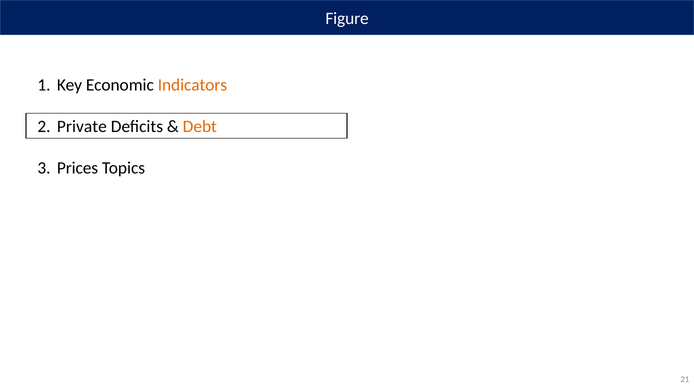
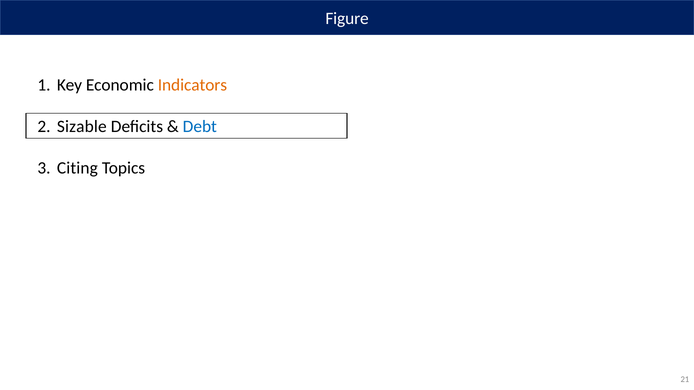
Private: Private -> Sizable
Debt colour: orange -> blue
Prices: Prices -> Citing
